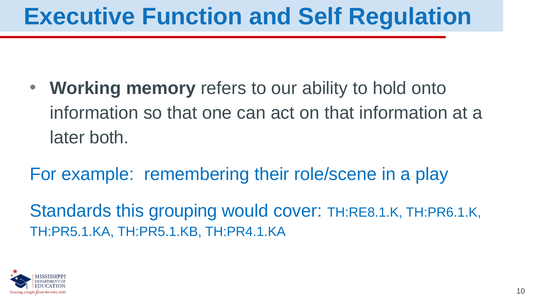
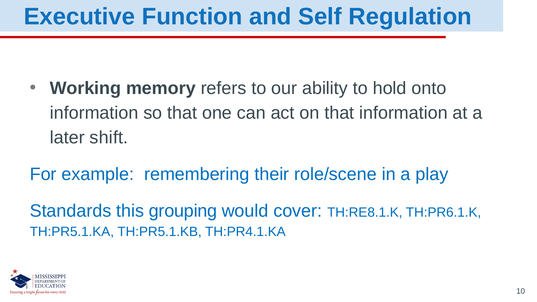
both: both -> shift
